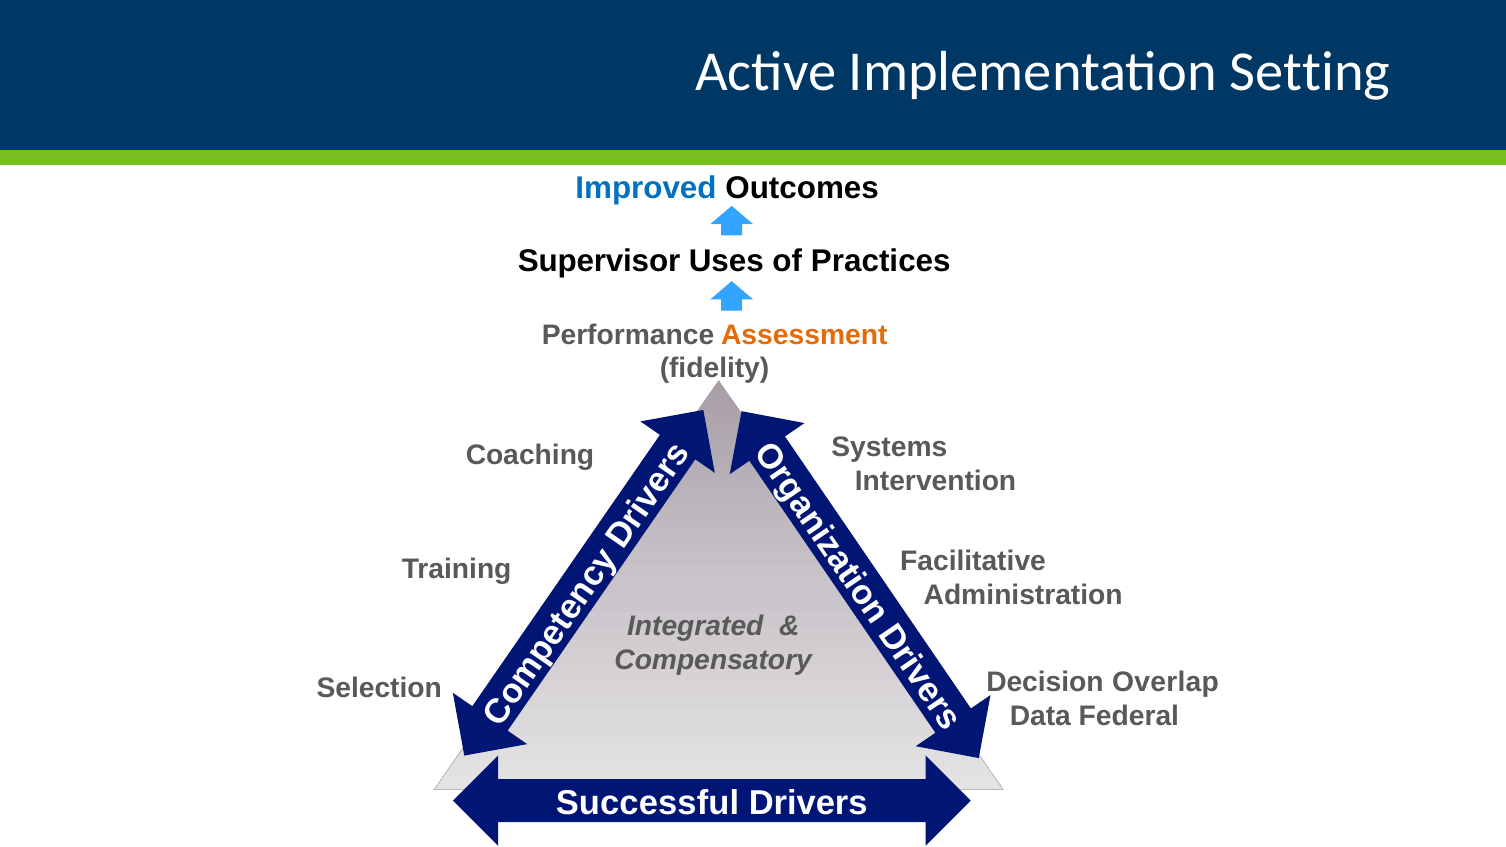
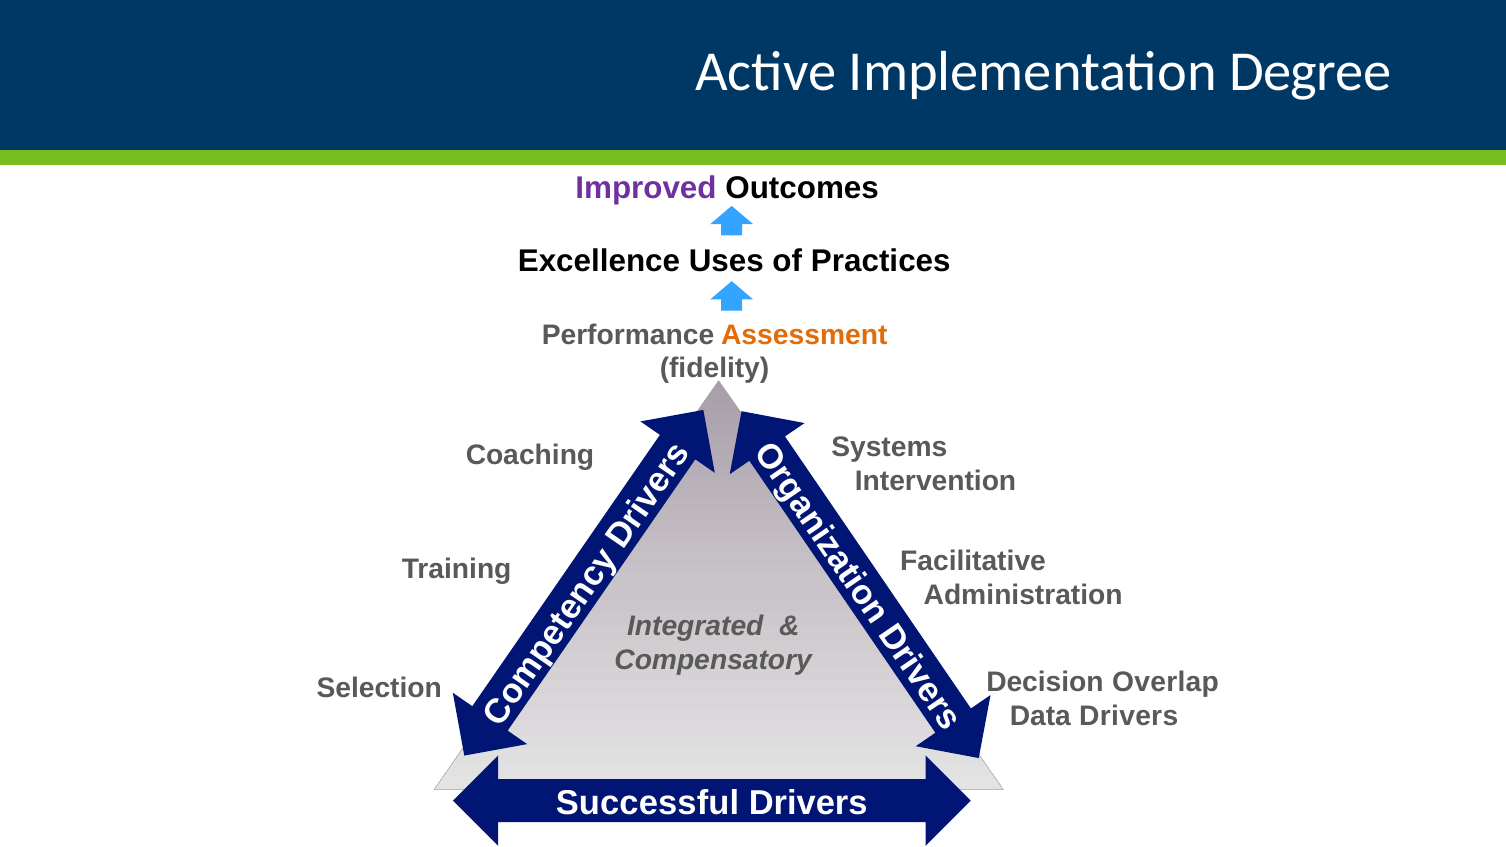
Setting: Setting -> Degree
Improved colour: blue -> purple
Supervisor: Supervisor -> Excellence
Data Federal: Federal -> Drivers
